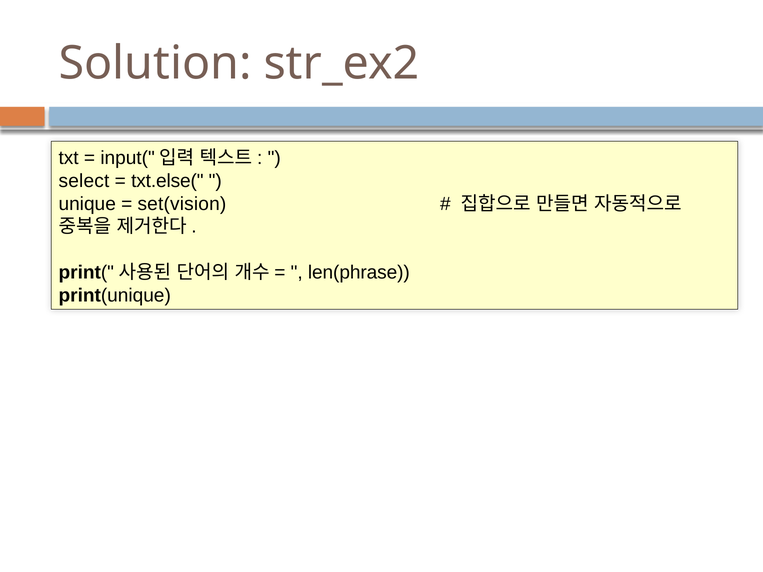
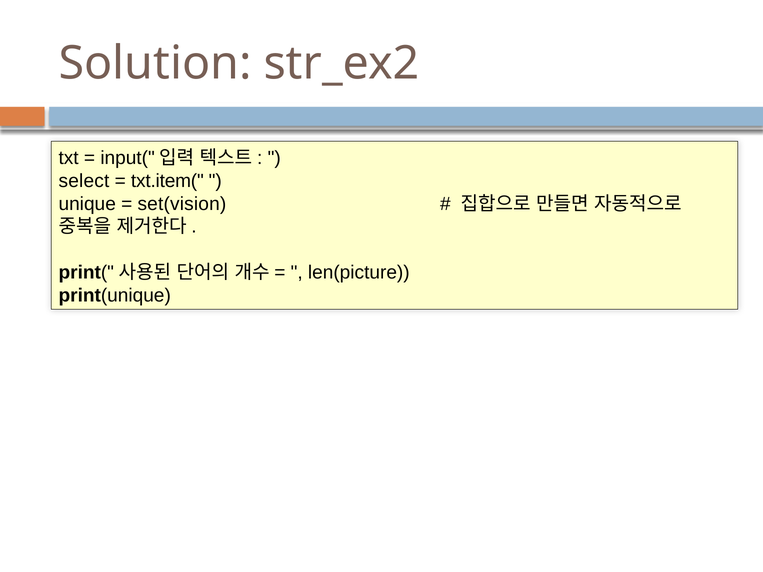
txt.else(: txt.else( -> txt.item(
len(phrase: len(phrase -> len(picture
